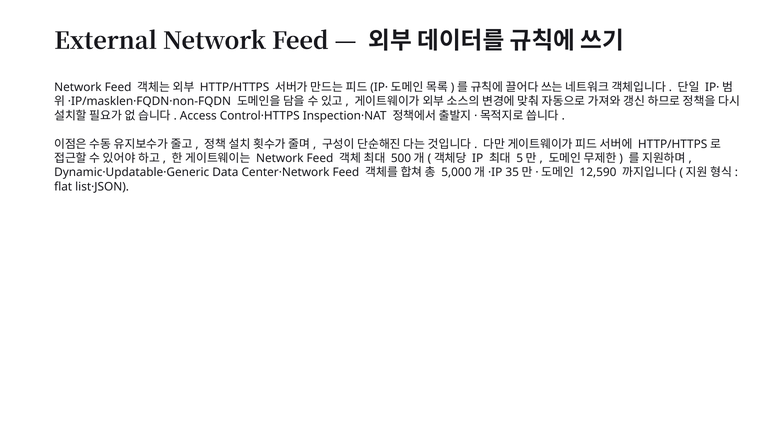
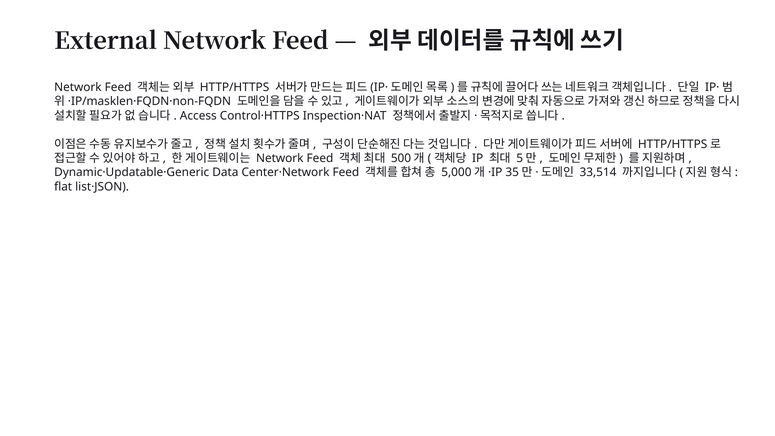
12,590: 12,590 -> 33,514
